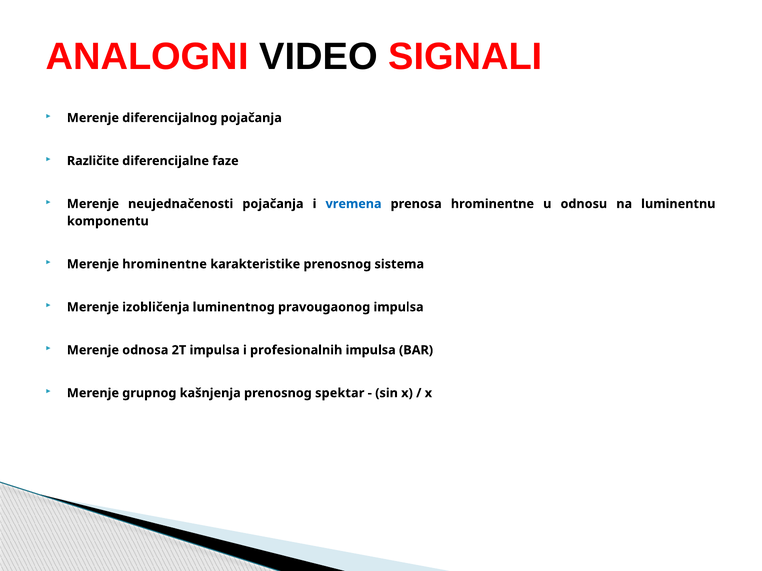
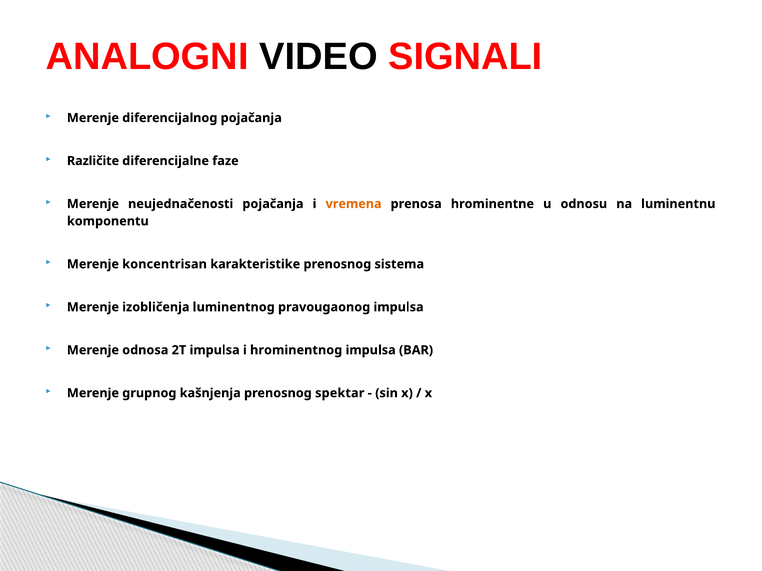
vremena colour: blue -> orange
Merenje hrominentne: hrominentne -> koncentrisan
profesionalnih: profesionalnih -> hrominentnog
